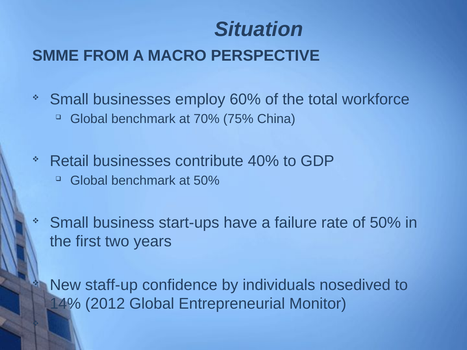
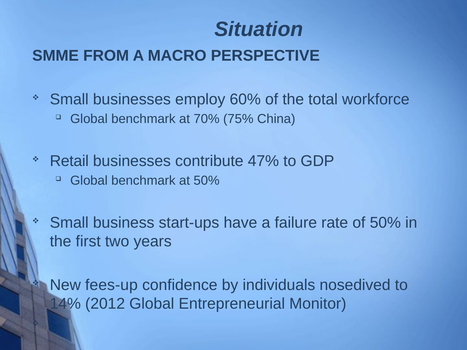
40%: 40% -> 47%
staff-up: staff-up -> fees-up
